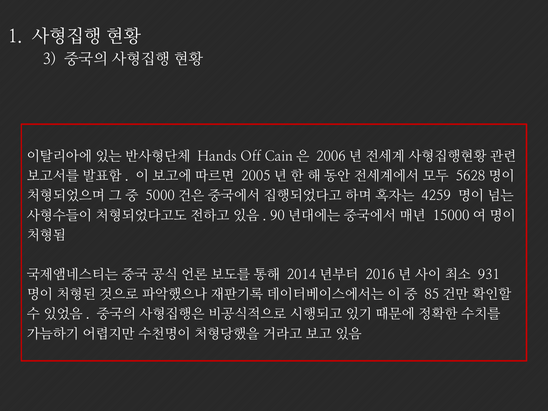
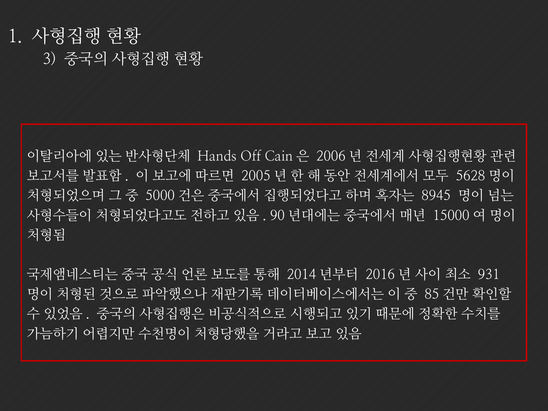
4259: 4259 -> 8945
